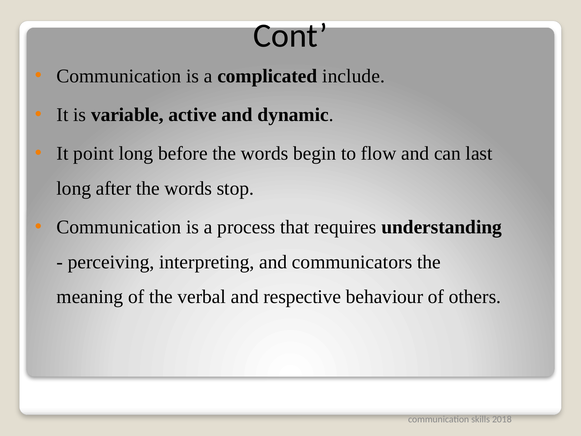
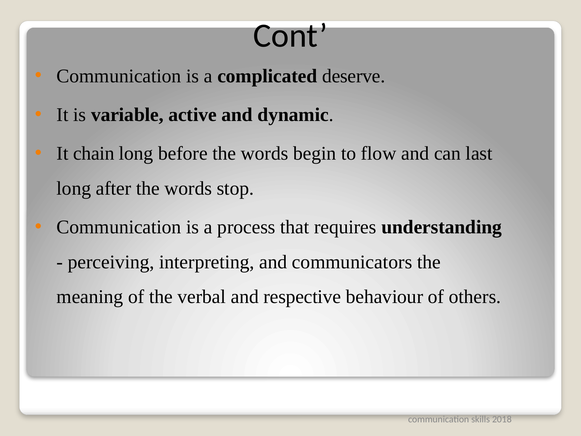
include: include -> deserve
point: point -> chain
